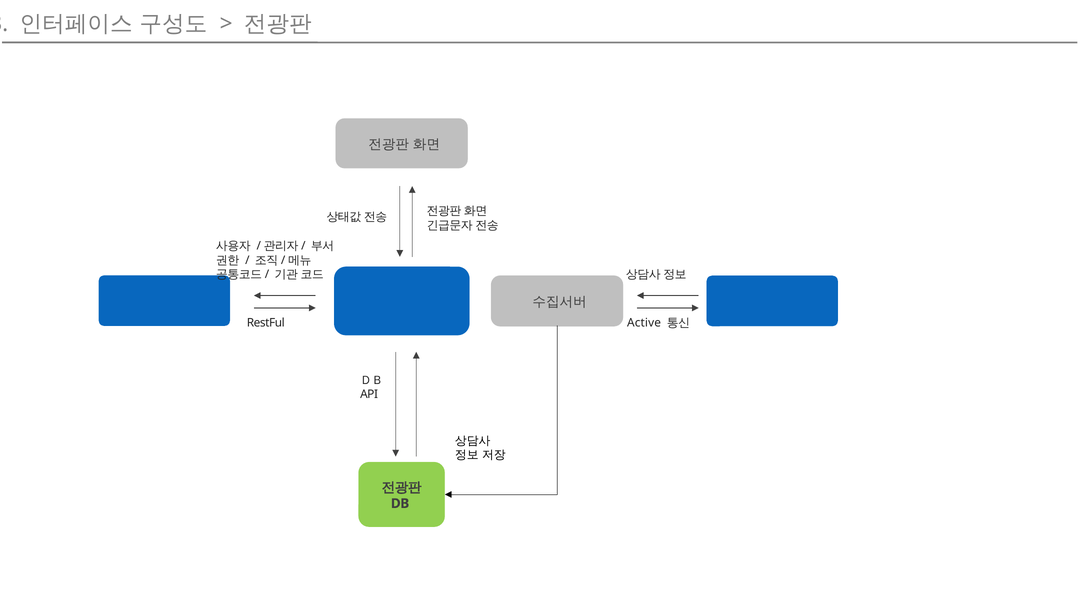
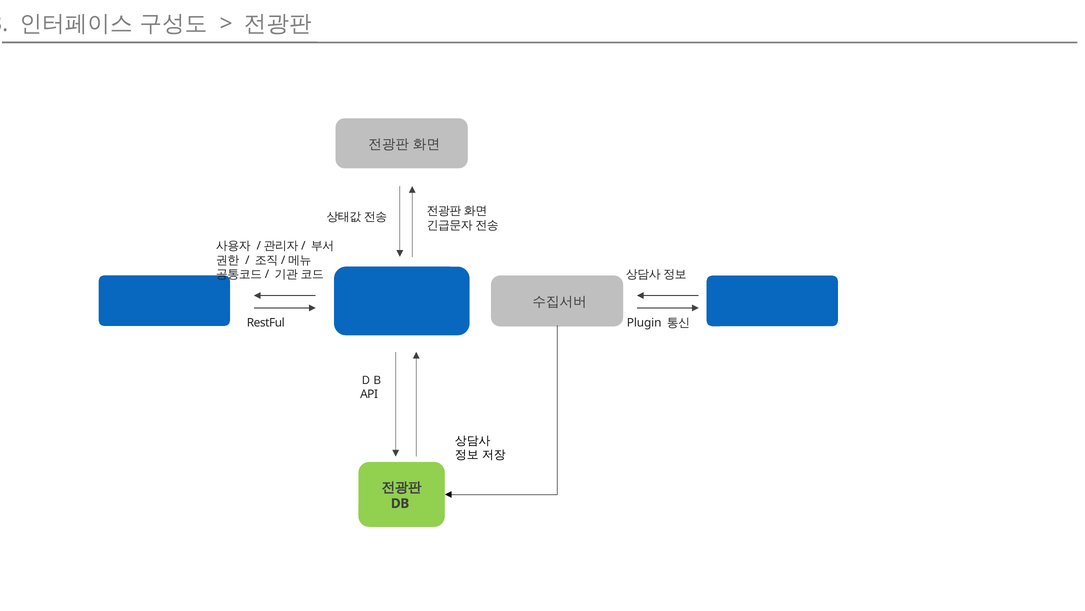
Active: Active -> Plugin
